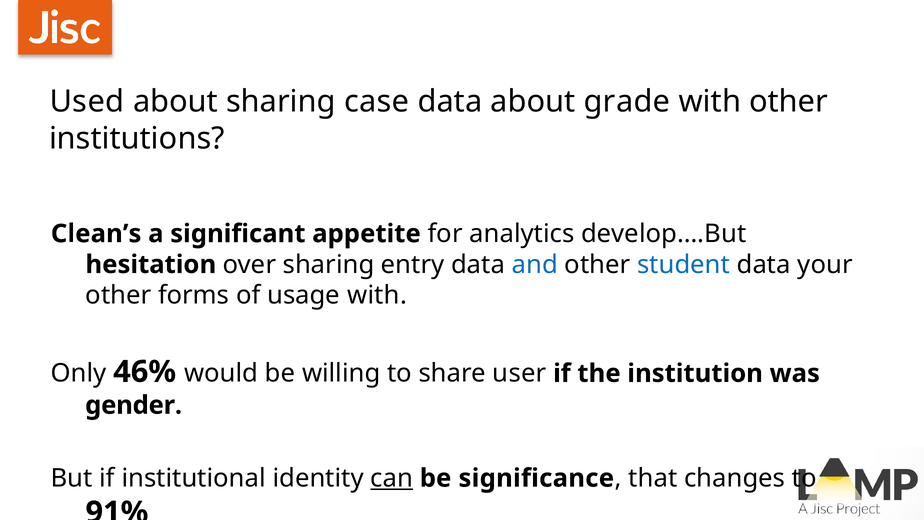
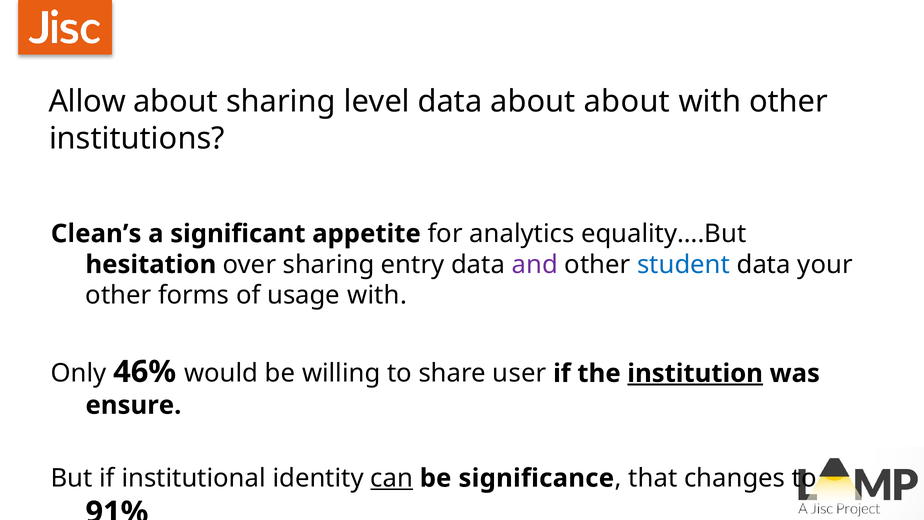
Used: Used -> Allow
case: case -> level
about grade: grade -> about
develop….But: develop….But -> equality….But
and colour: blue -> purple
institution underline: none -> present
gender: gender -> ensure
